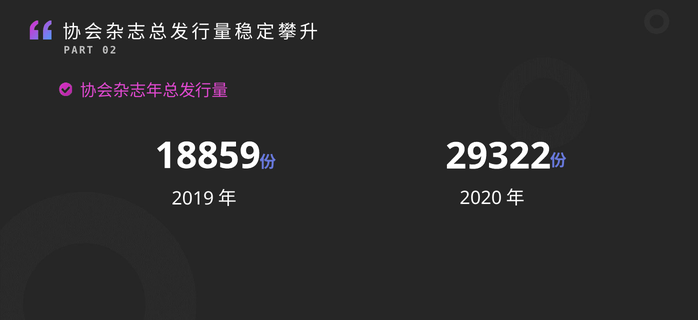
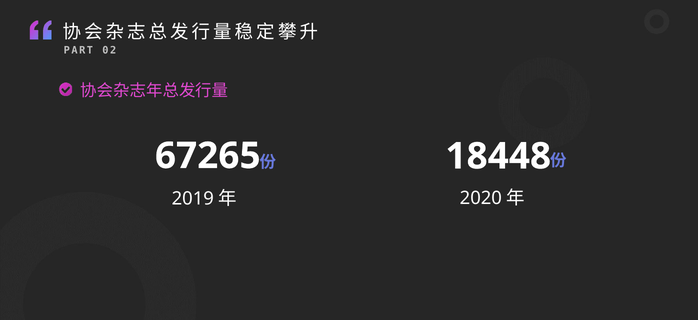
18859: 18859 -> 67265
29322: 29322 -> 18448
